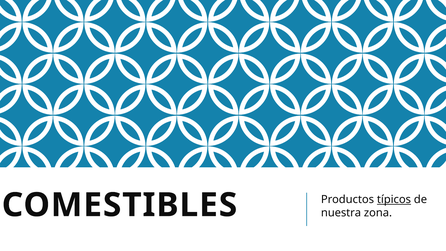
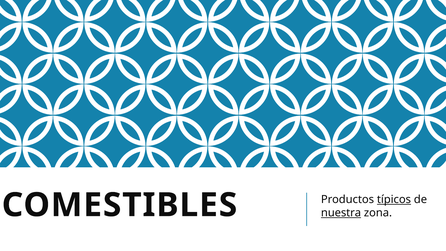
nuestra underline: none -> present
